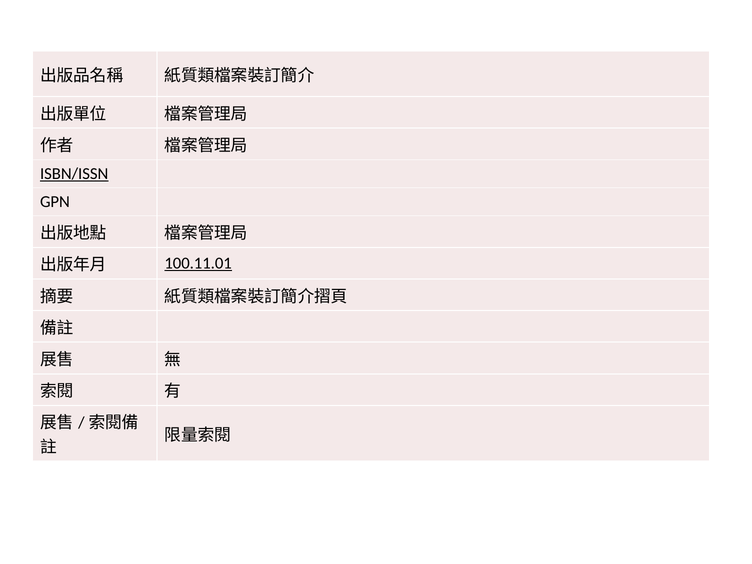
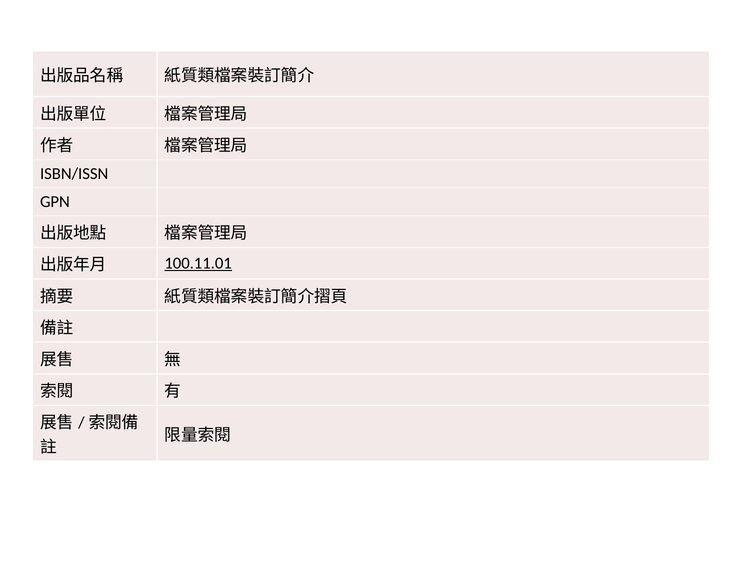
ISBN/ISSN underline: present -> none
